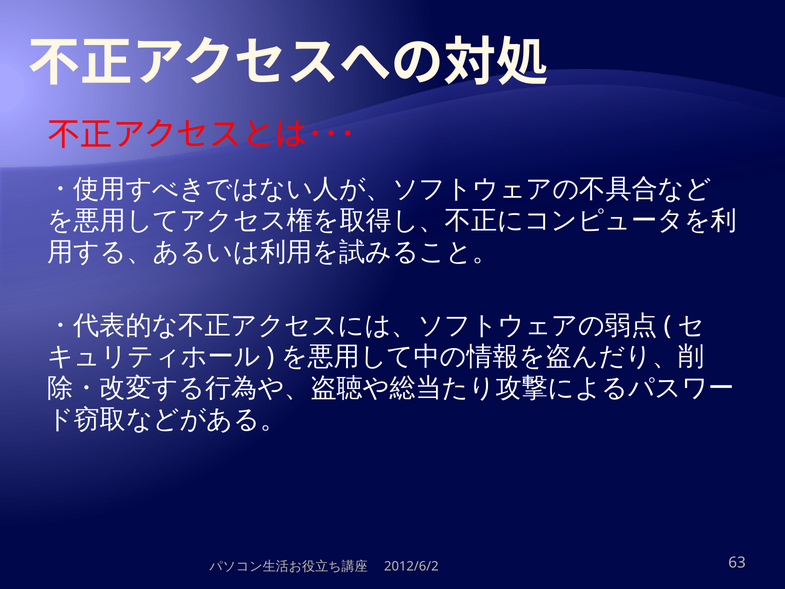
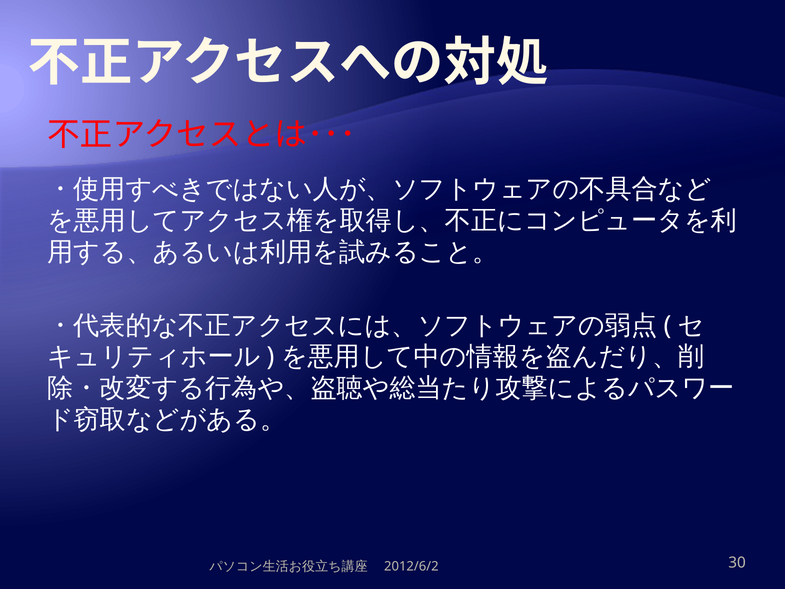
63: 63 -> 30
